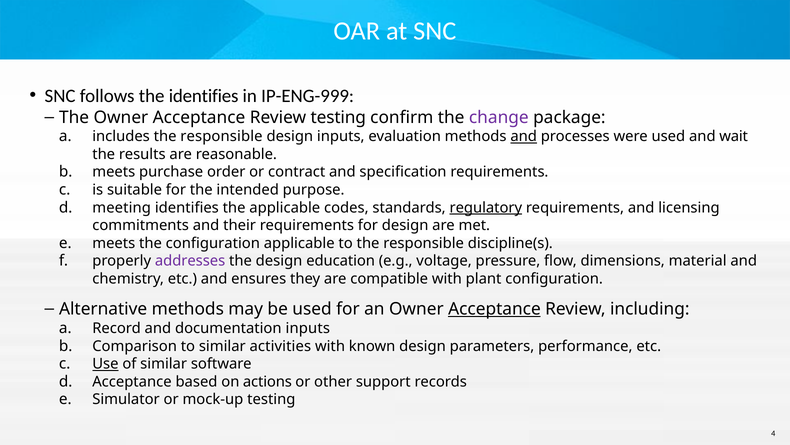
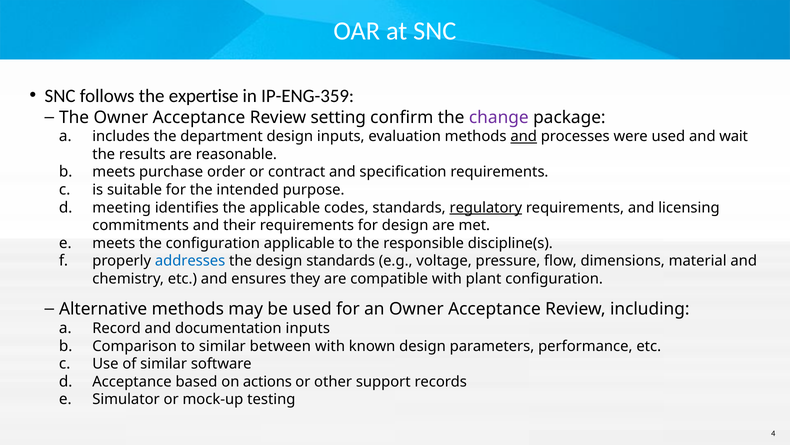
the identifies: identifies -> expertise
IP-ENG-999: IP-ENG-999 -> IP-ENG-359
Review testing: testing -> setting
includes the responsible: responsible -> department
addresses colour: purple -> blue
design education: education -> standards
Acceptance at (494, 309) underline: present -> none
activities: activities -> between
Use underline: present -> none
